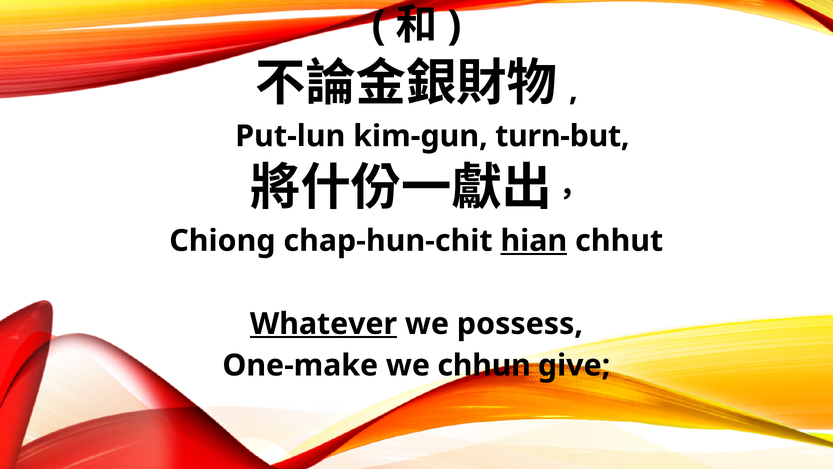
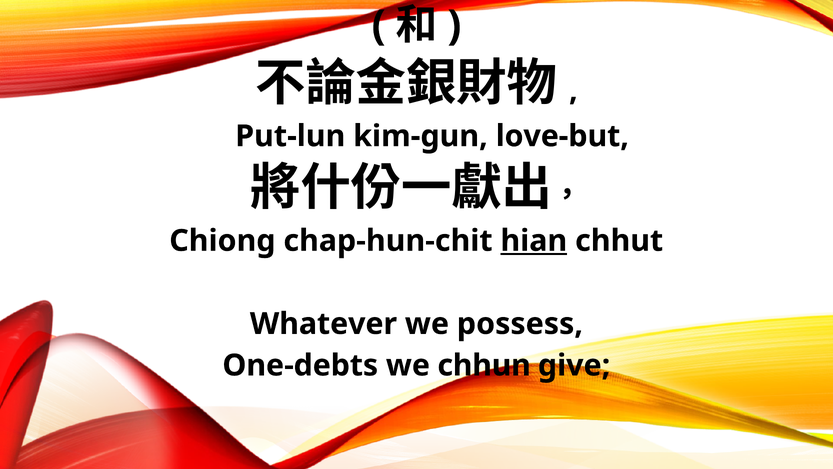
turn-but: turn-but -> love-but
Whatever underline: present -> none
One-make: One-make -> One-debts
